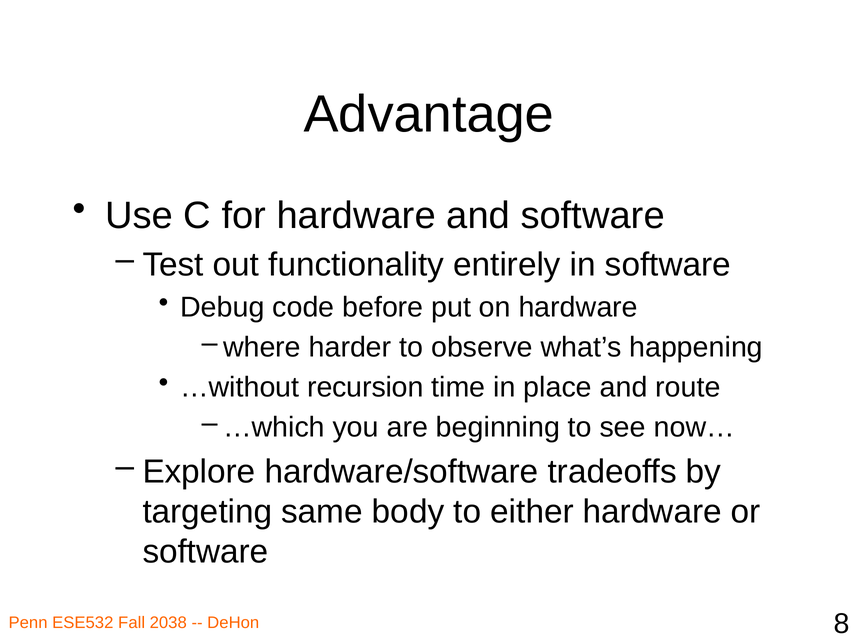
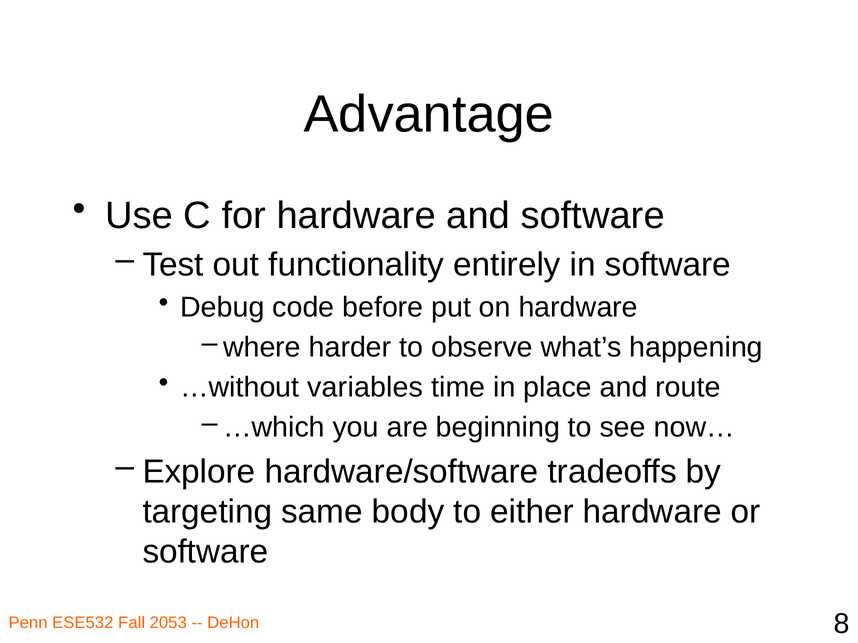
recursion: recursion -> variables
2038: 2038 -> 2053
